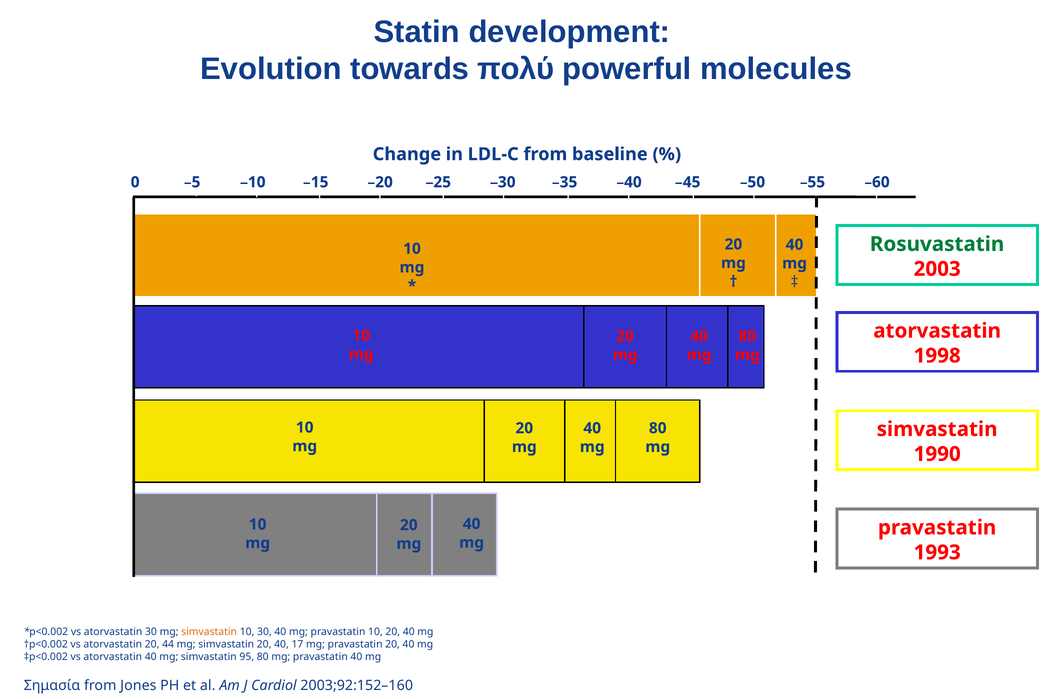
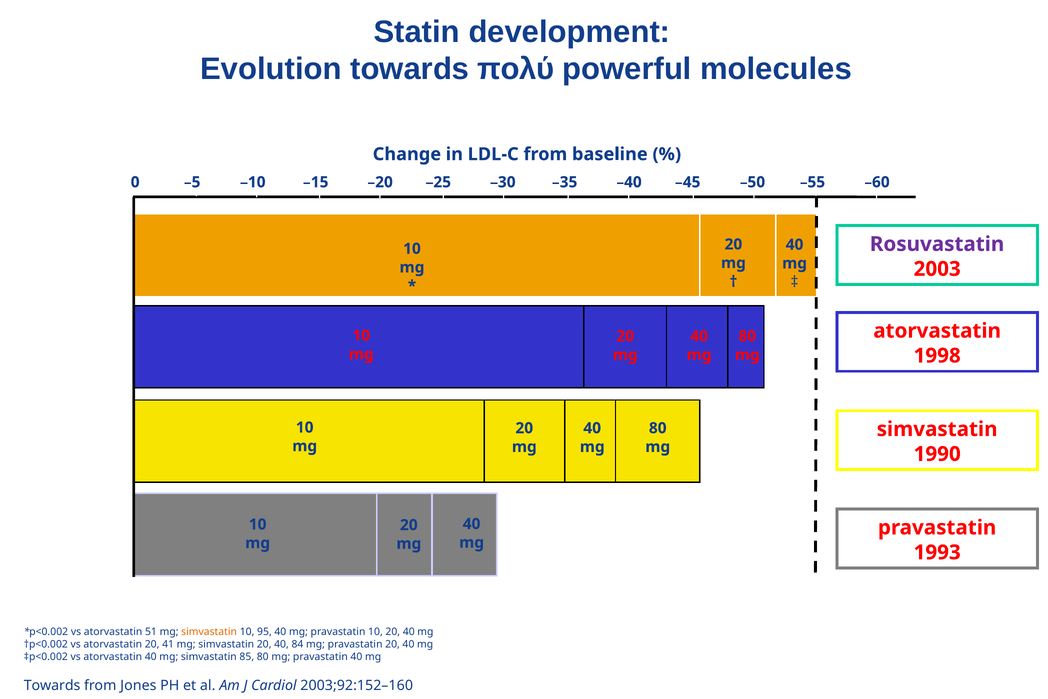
Rosuvastatin colour: green -> purple
atorvastatin 30: 30 -> 51
10 30: 30 -> 95
44: 44 -> 41
17: 17 -> 84
95: 95 -> 85
Σημασία at (52, 685): Σημασία -> Towards
